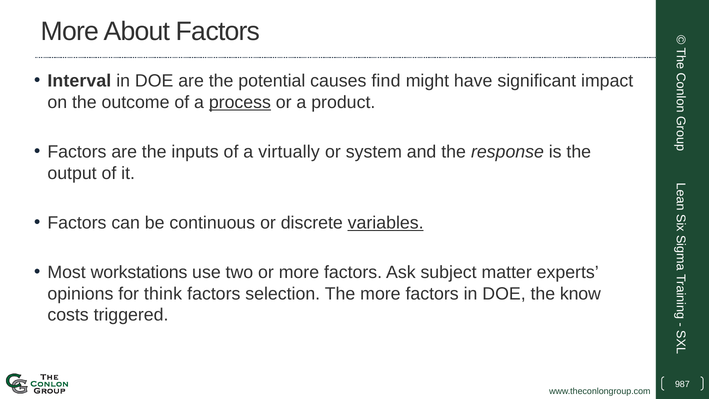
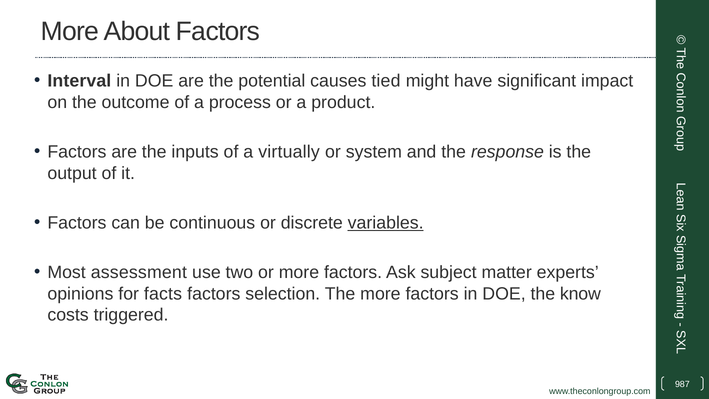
find: find -> tied
process underline: present -> none
workstations: workstations -> assessment
think: think -> facts
